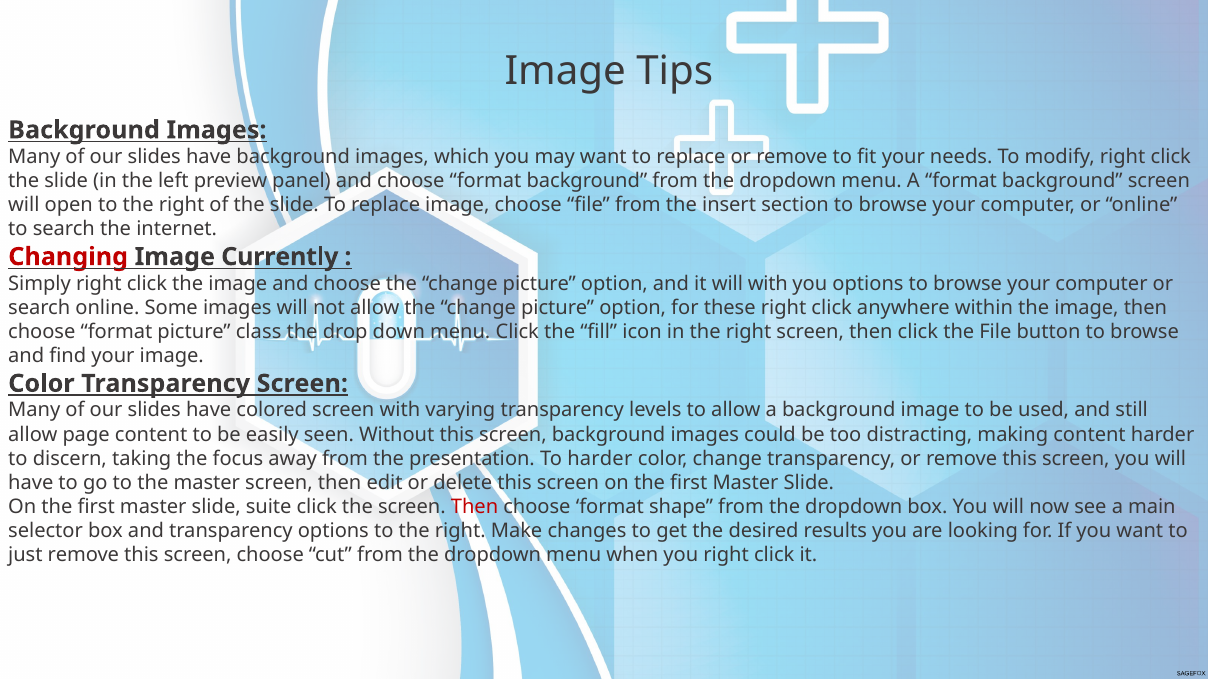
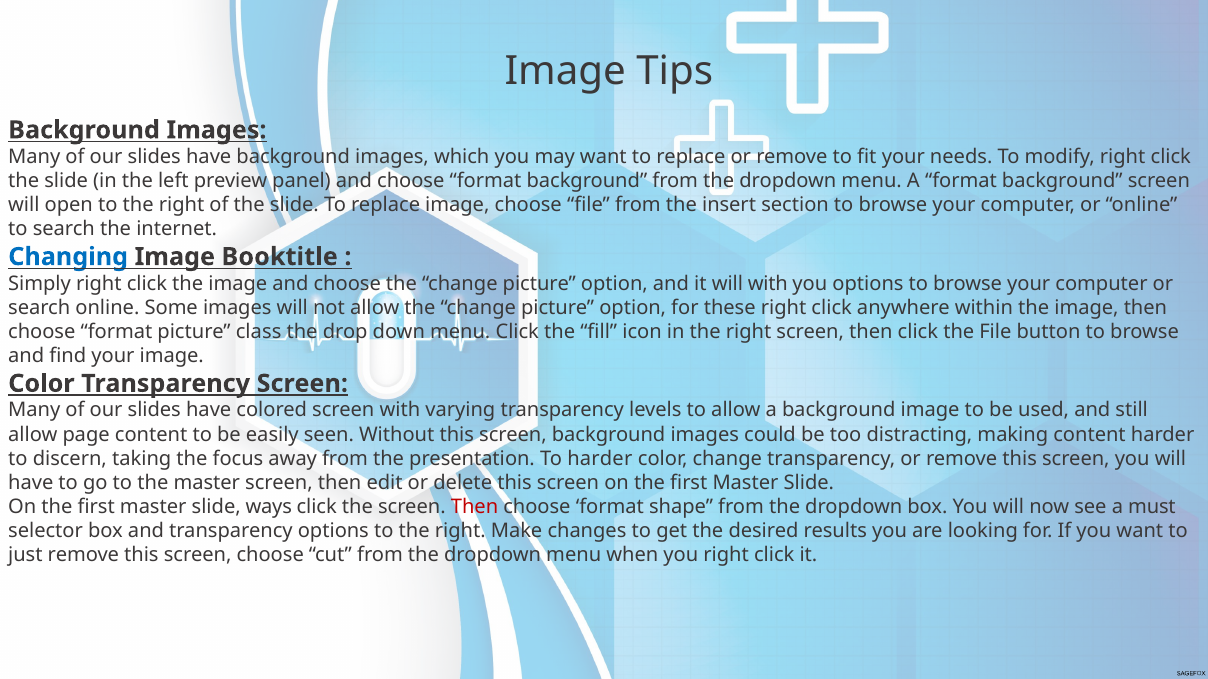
Changing colour: red -> blue
Currently: Currently -> Booktitle
suite: suite -> ways
main: main -> must
